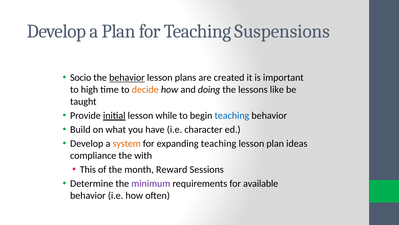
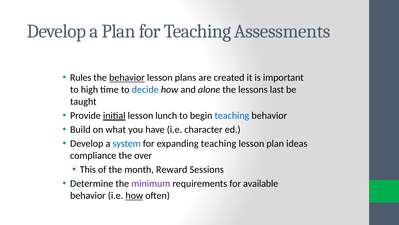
Suspensions: Suspensions -> Assessments
Socio: Socio -> Rules
decide colour: orange -> blue
doing: doing -> alone
like: like -> last
while: while -> lunch
system colour: orange -> blue
with: with -> over
how at (134, 195) underline: none -> present
